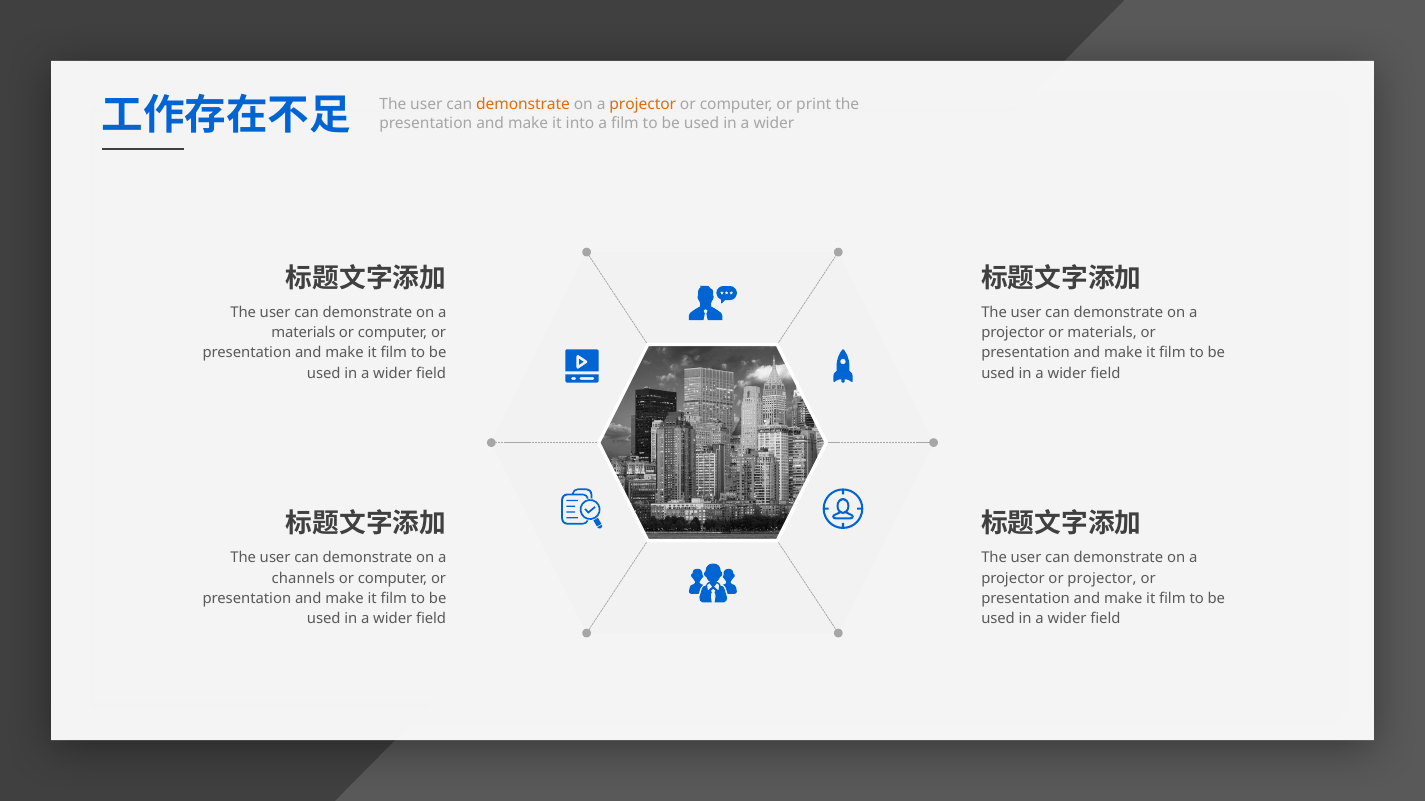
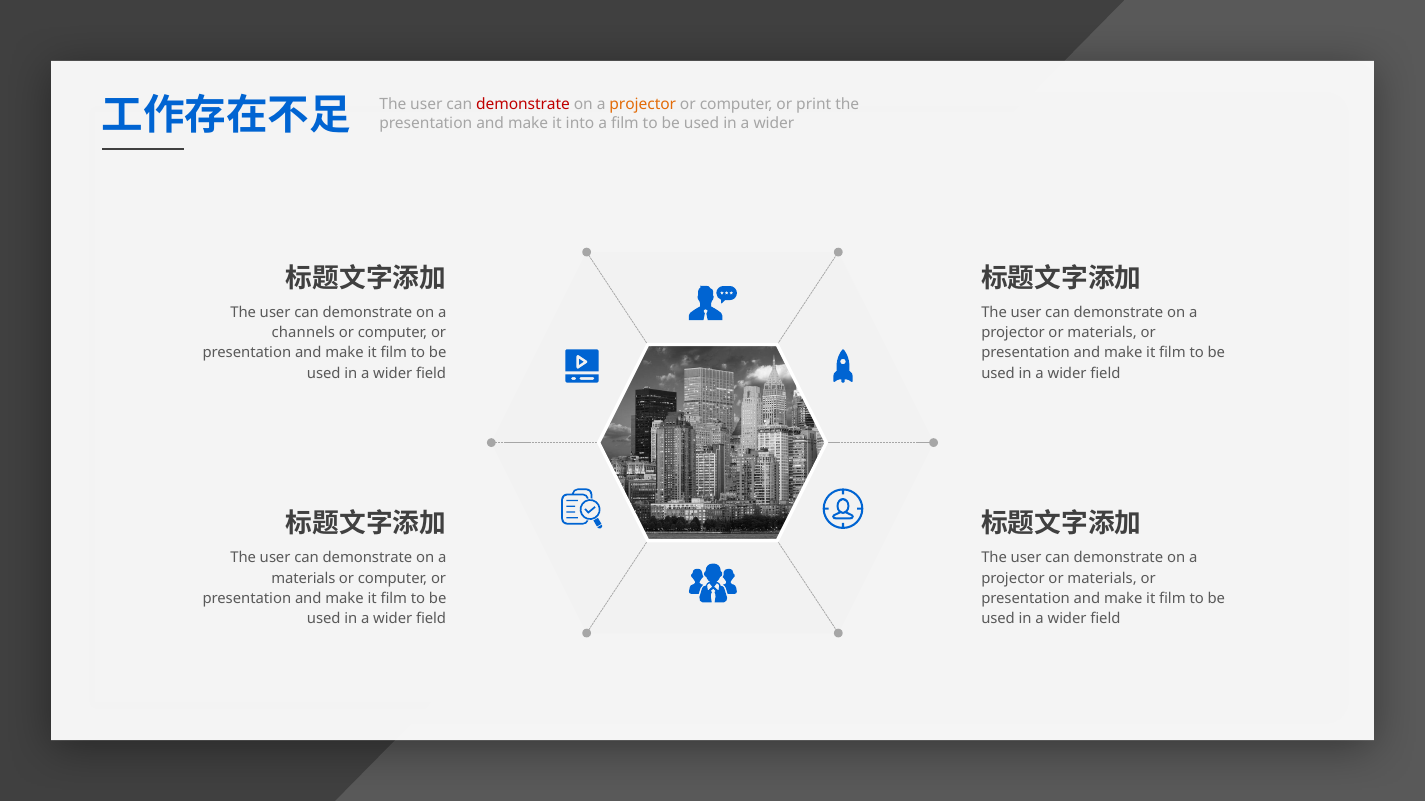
demonstrate at (523, 105) colour: orange -> red
materials at (303, 333): materials -> channels
channels at (303, 579): channels -> materials
projector at (1102, 579): projector -> materials
